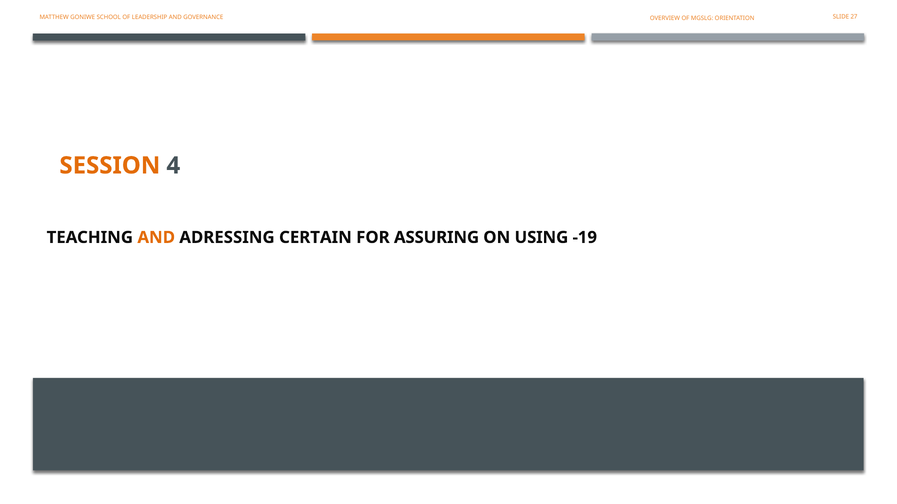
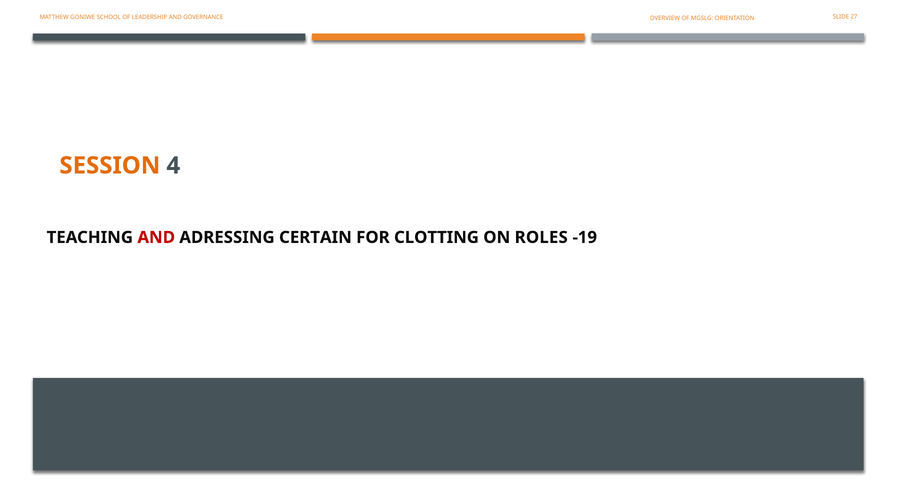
AND at (156, 238) colour: orange -> red
ASSURING: ASSURING -> CLOTTING
USING: USING -> ROLES
